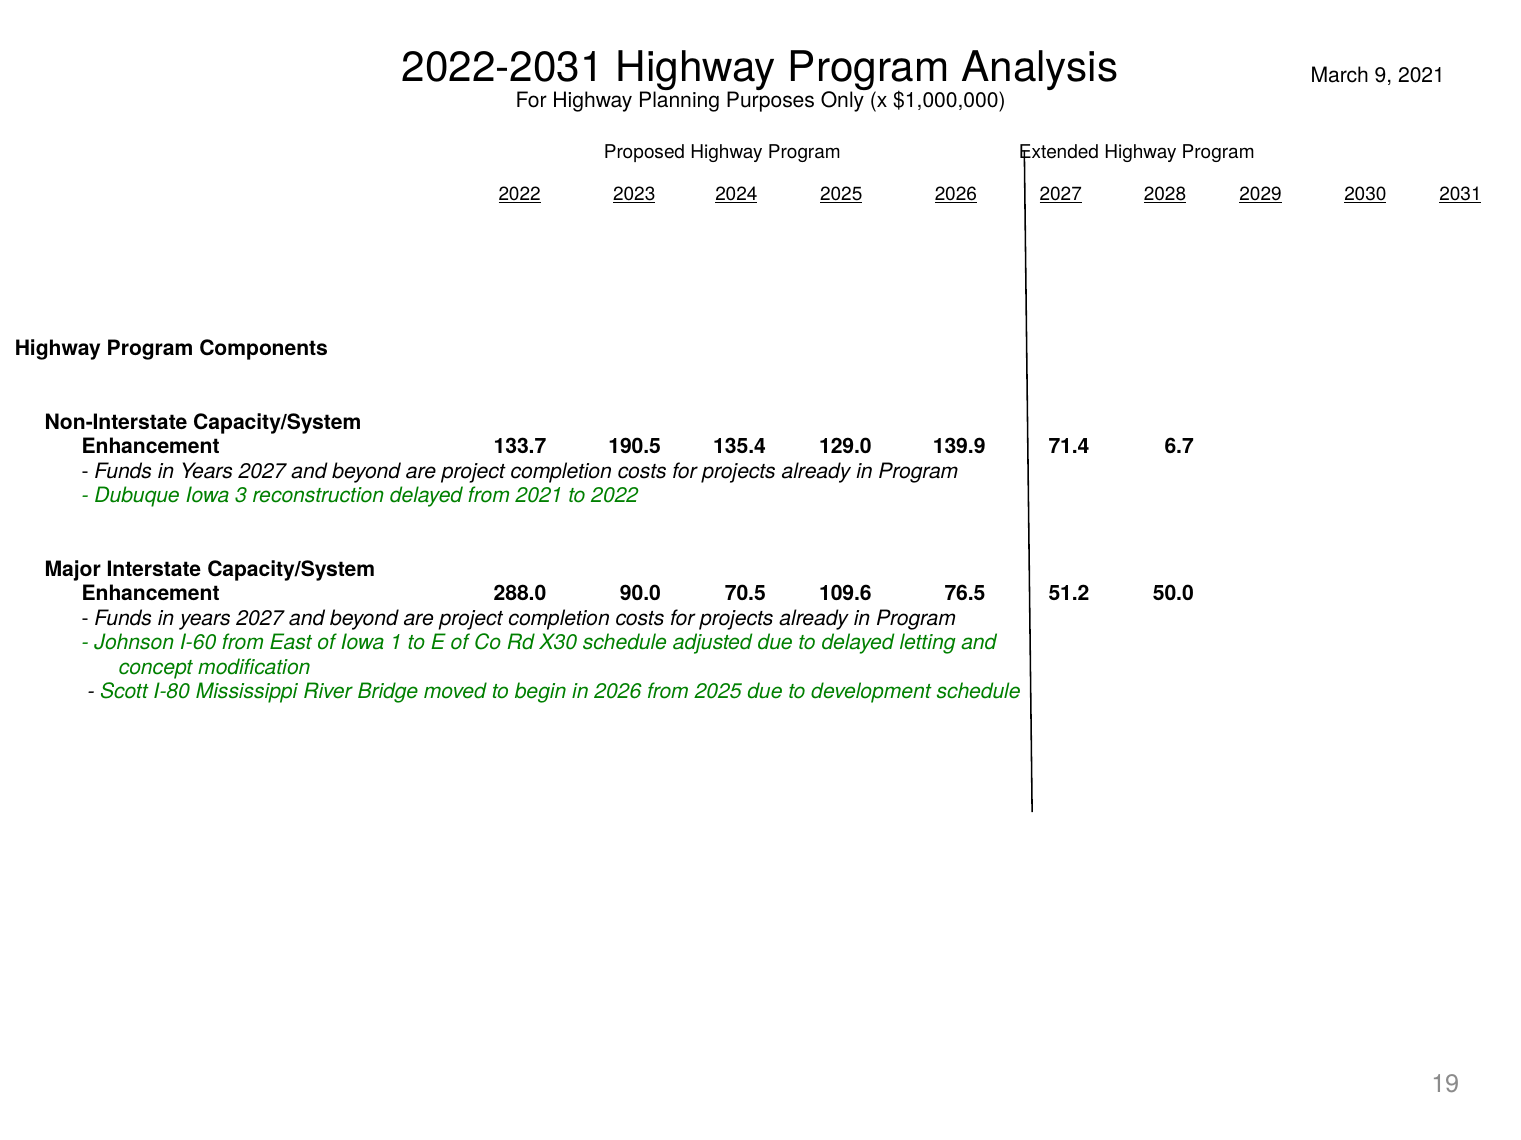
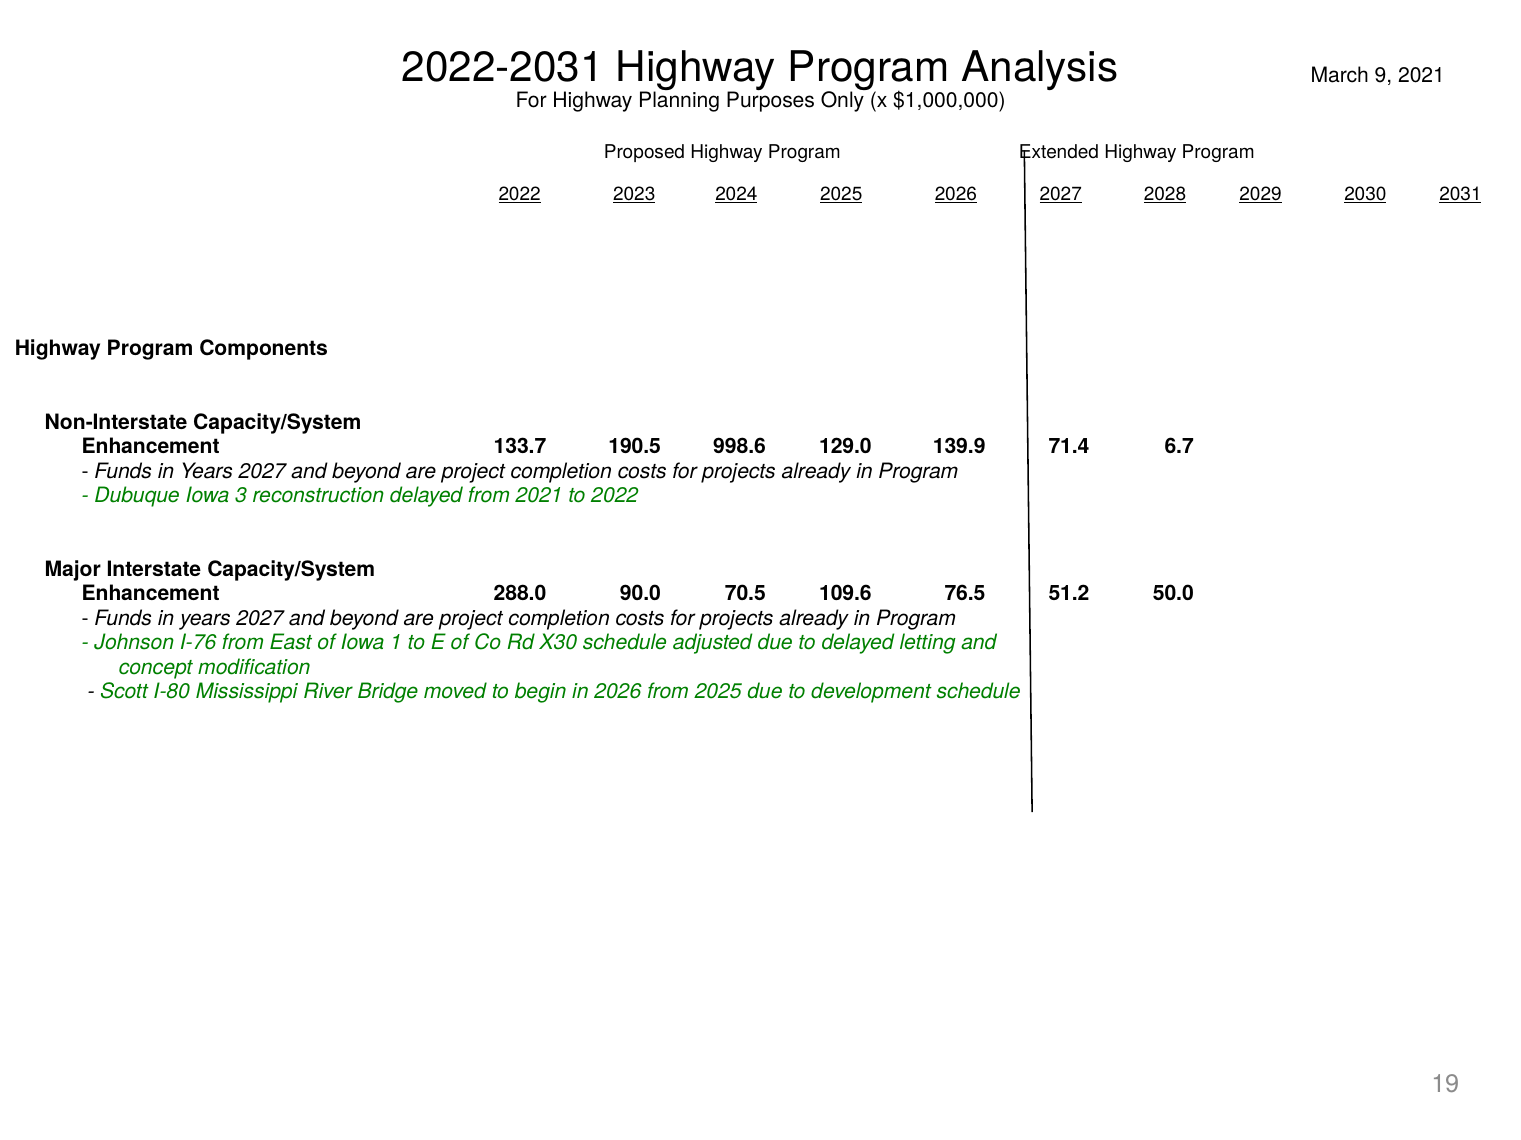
135.4: 135.4 -> 998.6
I-60: I-60 -> I-76
